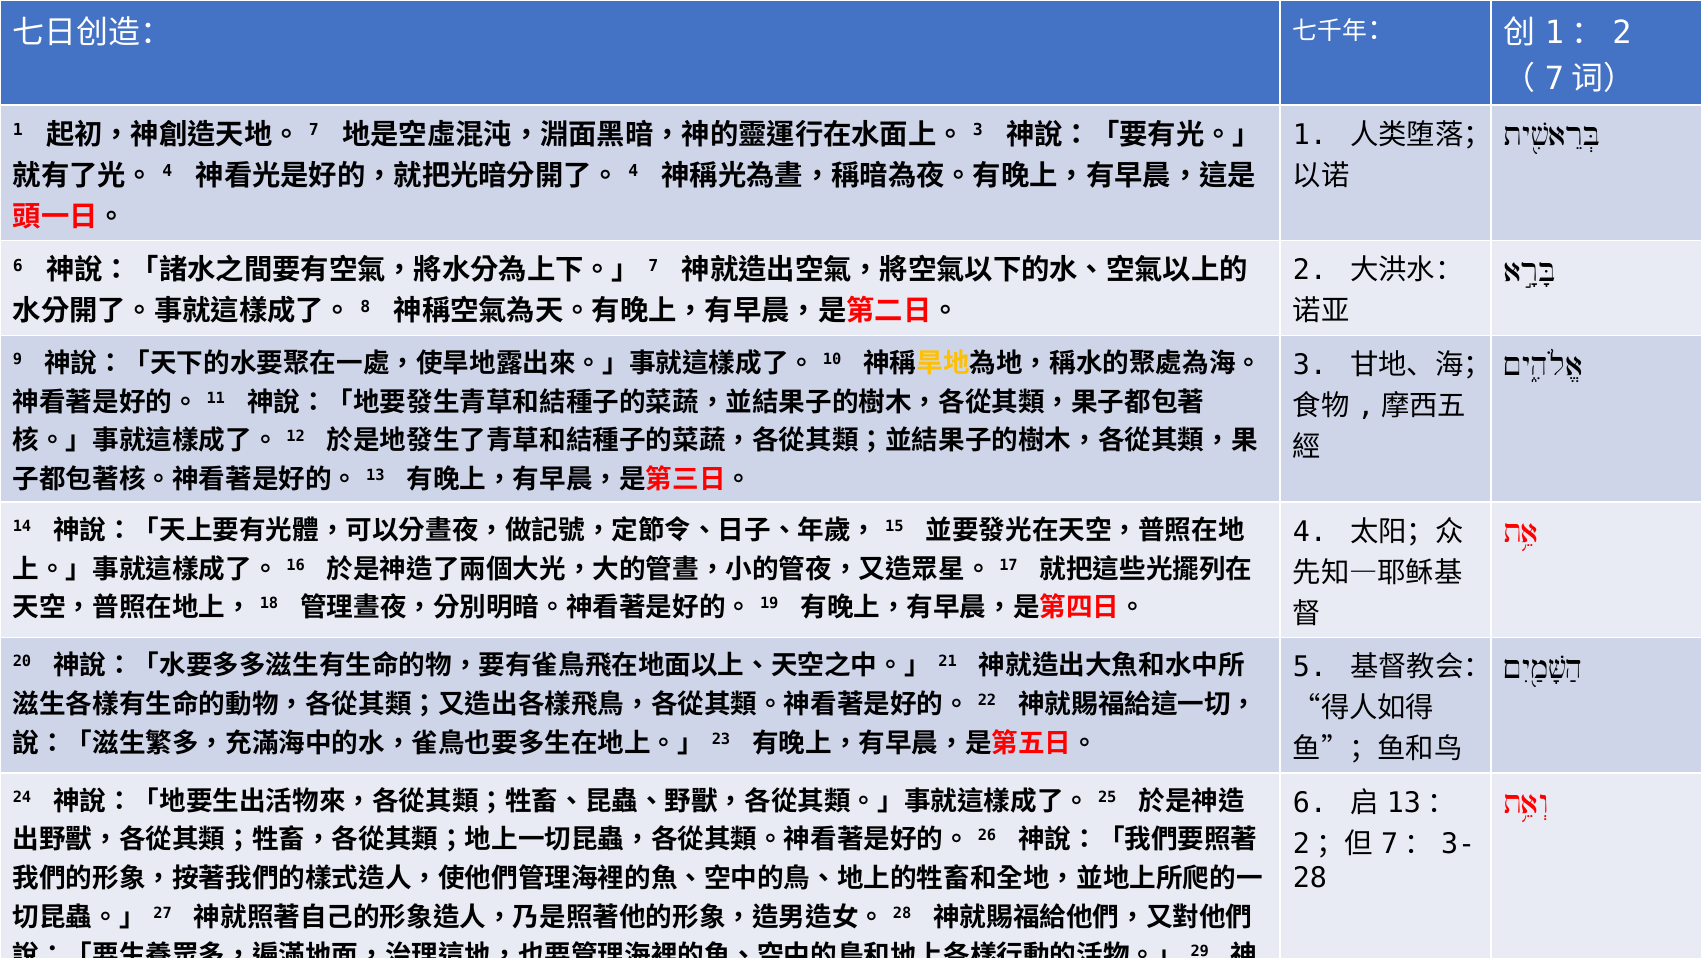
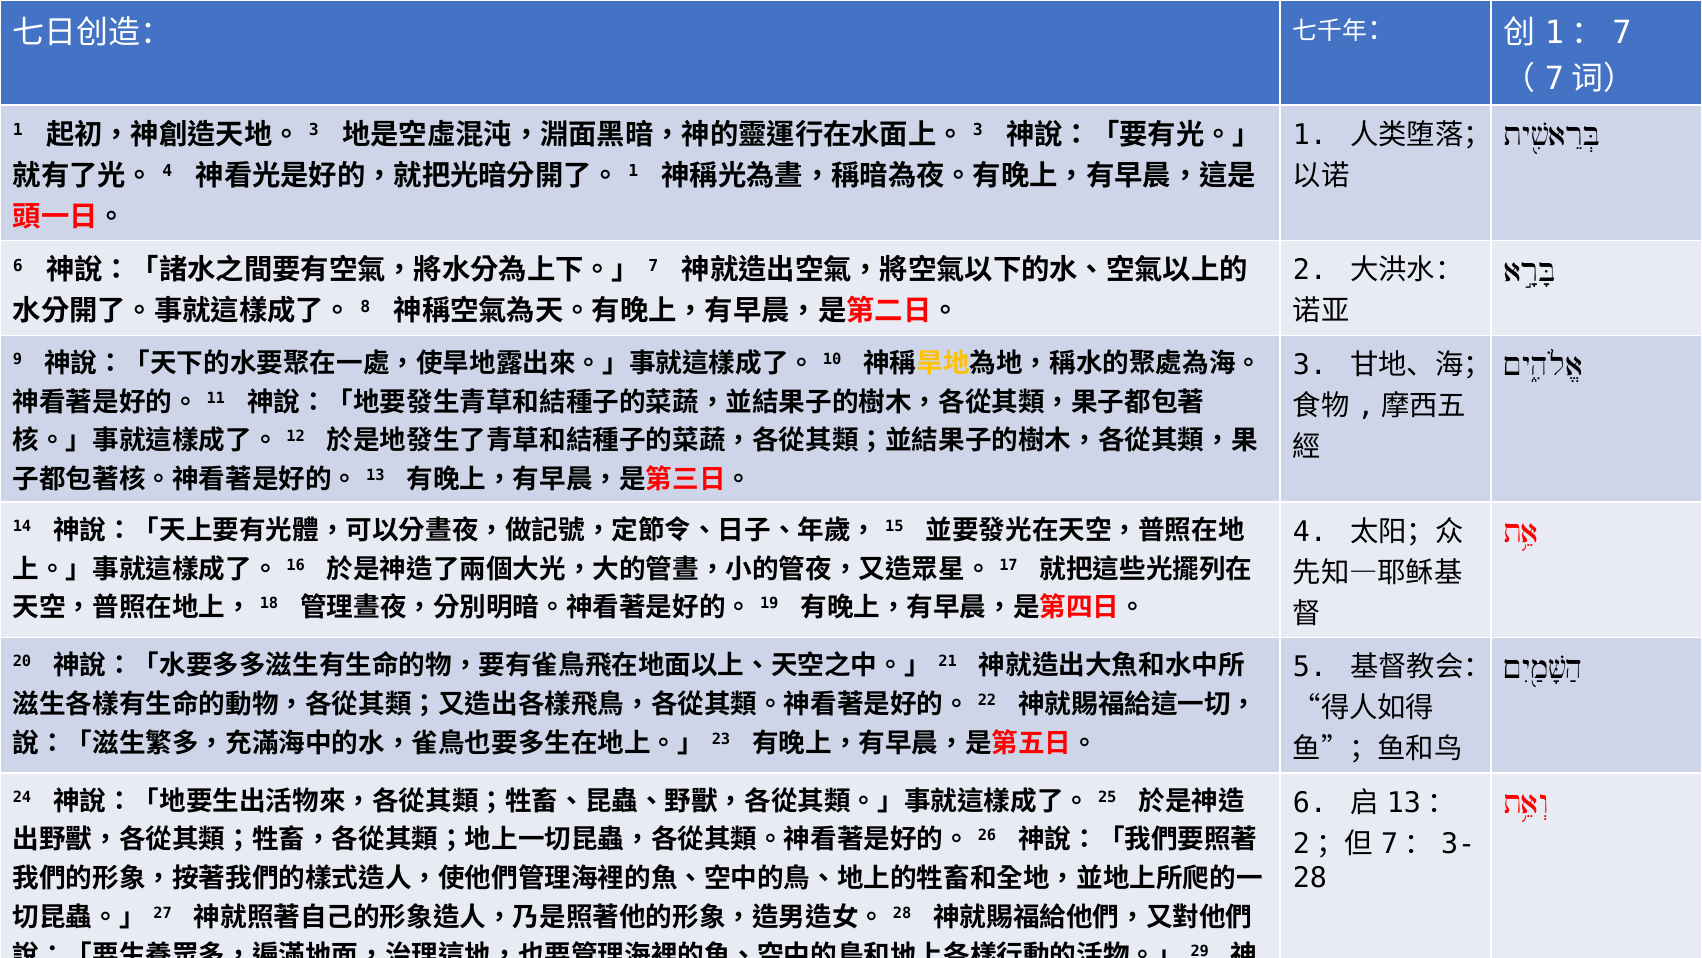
2 at (1622, 33): 2 -> 7
7 at (314, 130): 7 -> 3
4 at (633, 171): 4 -> 1
